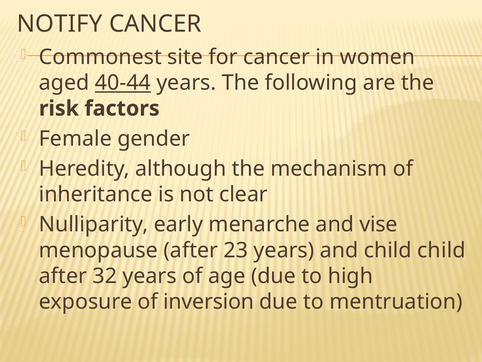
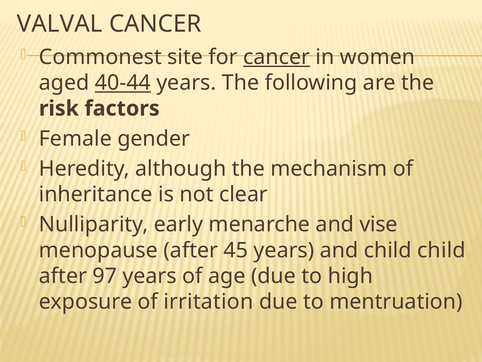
NOTIFY: NOTIFY -> VALVAL
cancer at (277, 57) underline: none -> present
23: 23 -> 45
32: 32 -> 97
inversion: inversion -> irritation
